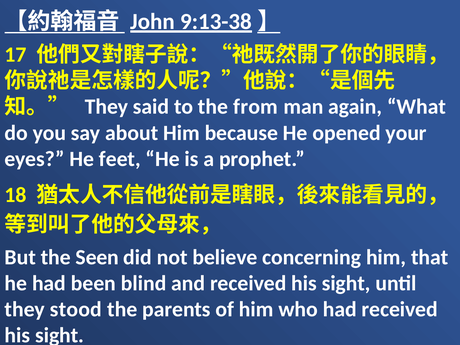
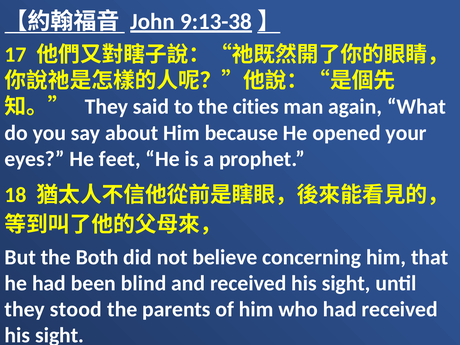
from: from -> cities
Seen: Seen -> Both
